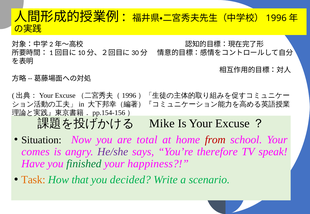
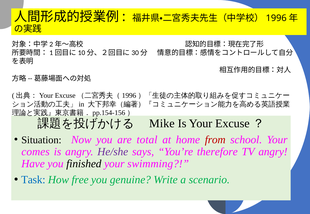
TV speak: speak -> angry
finished colour: green -> black
happiness: happiness -> swimming
Task colour: orange -> blue
that: that -> free
decided: decided -> genuine
